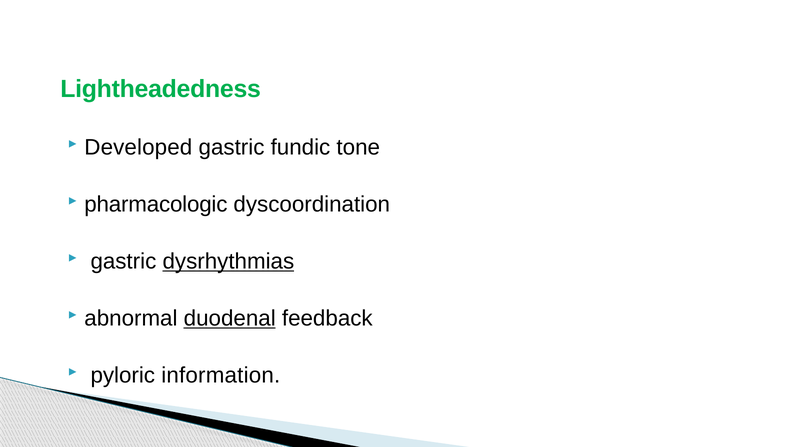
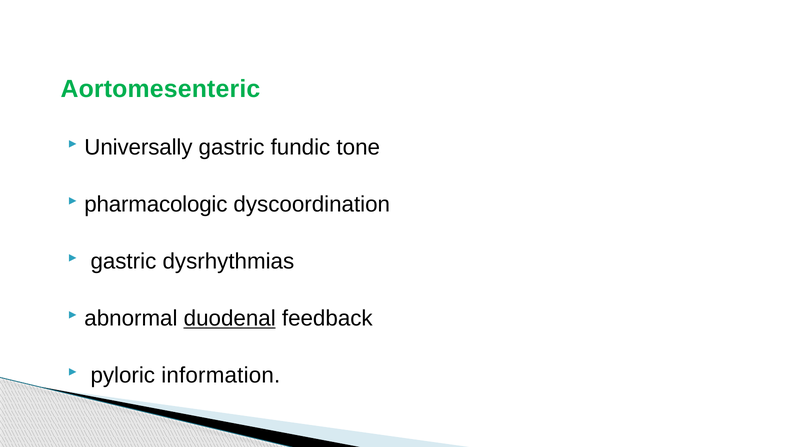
Lightheadedness: Lightheadedness -> Aortomesenteric
Developed: Developed -> Universally
dysrhythmias underline: present -> none
